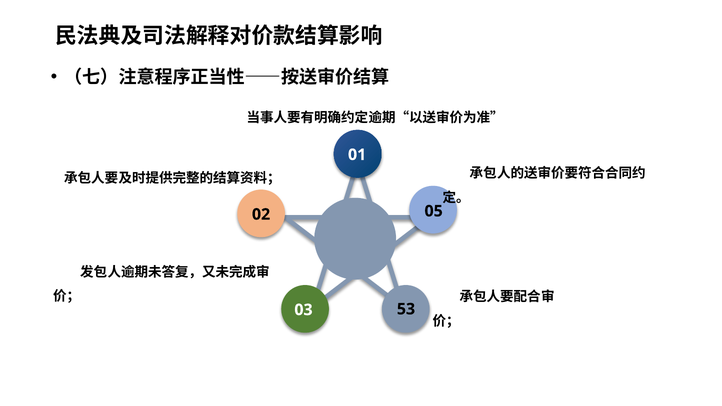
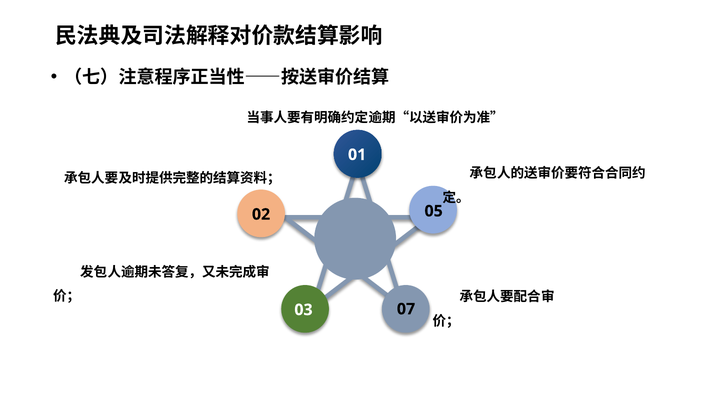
53: 53 -> 07
